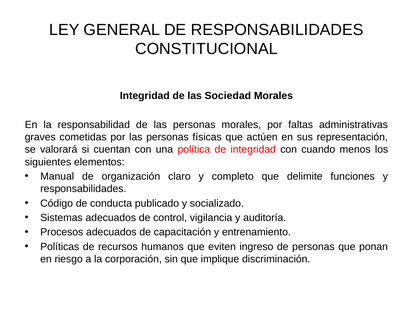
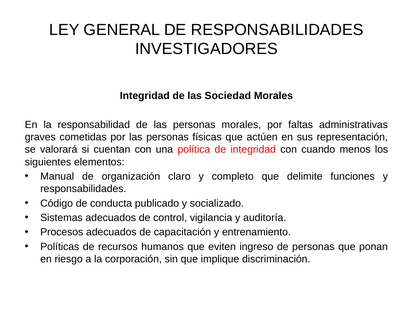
CONSTITUCIONAL: CONSTITUCIONAL -> INVESTIGADORES
